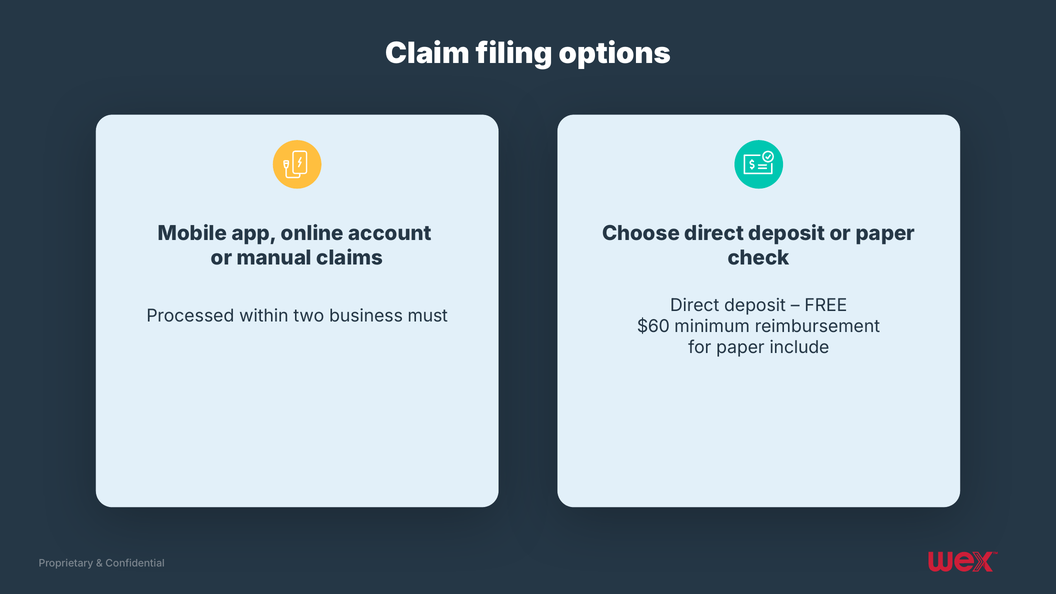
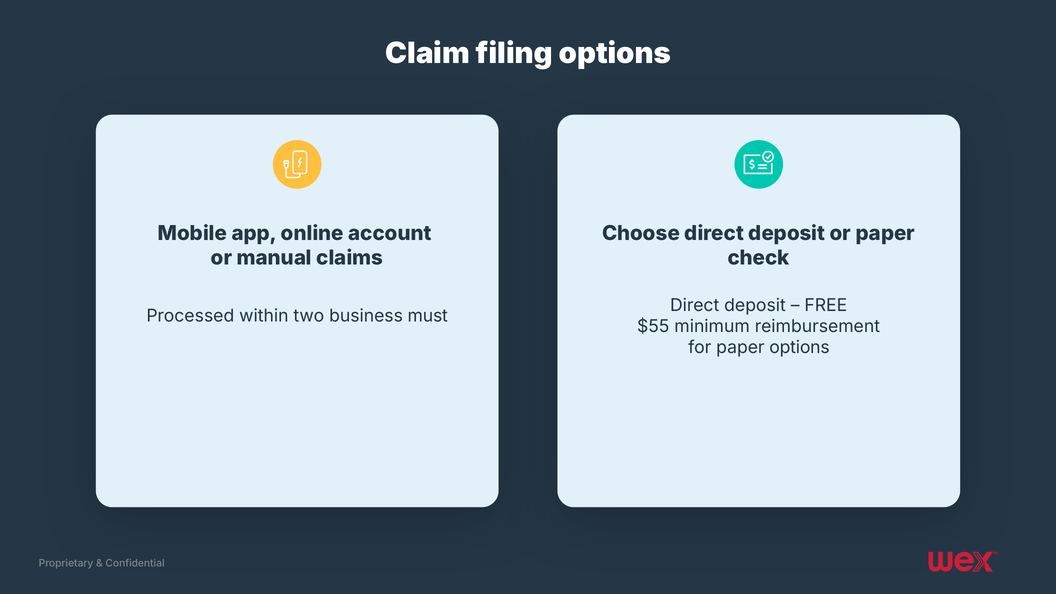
$60: $60 -> $55
paper include: include -> options
